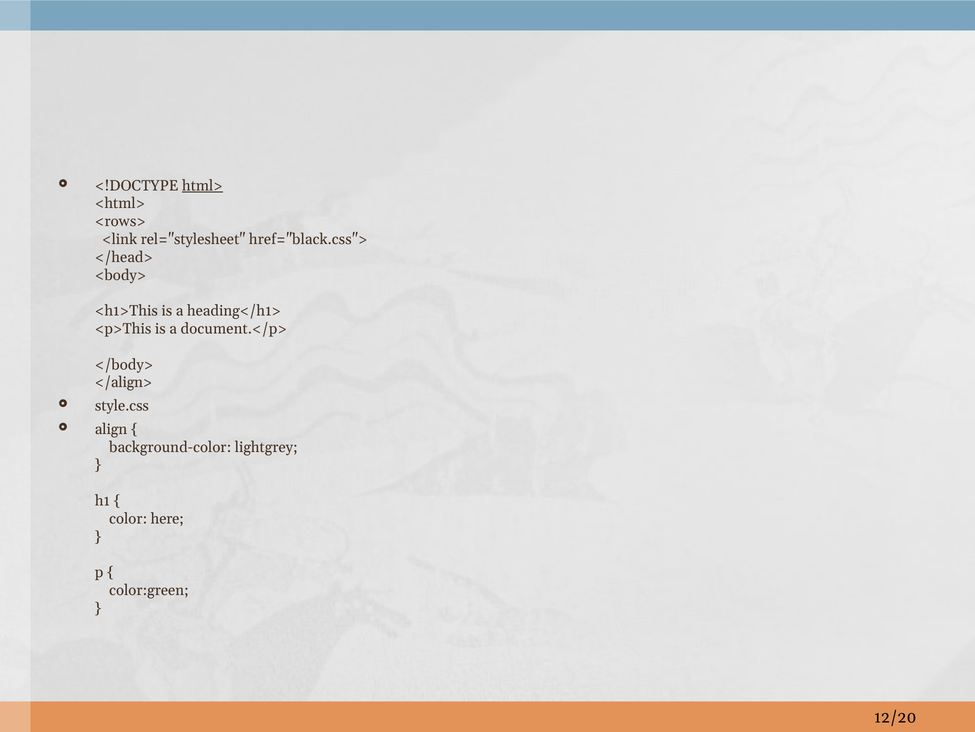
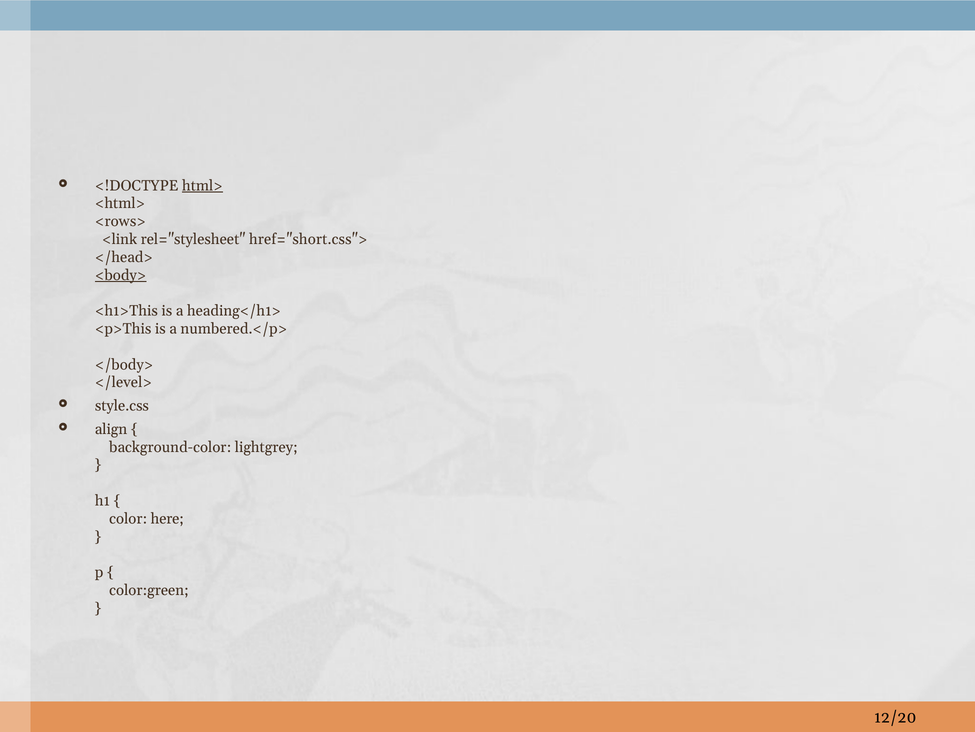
href="black.css">: href="black.css"> -> href="short.css">
<body> underline: none -> present
document.</p>: document.</p> -> numbered.</p>
</align>: </align> -> </level>
